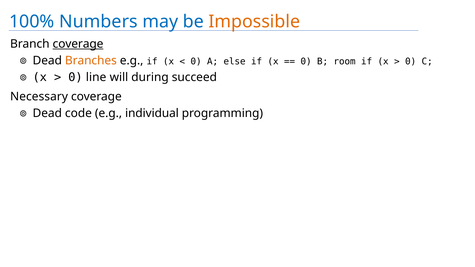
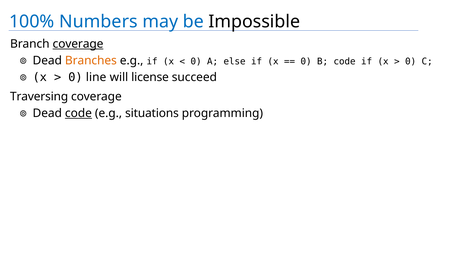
Impossible colour: orange -> black
B room: room -> code
during: during -> license
Necessary: Necessary -> Traversing
code at (78, 113) underline: none -> present
individual: individual -> situations
